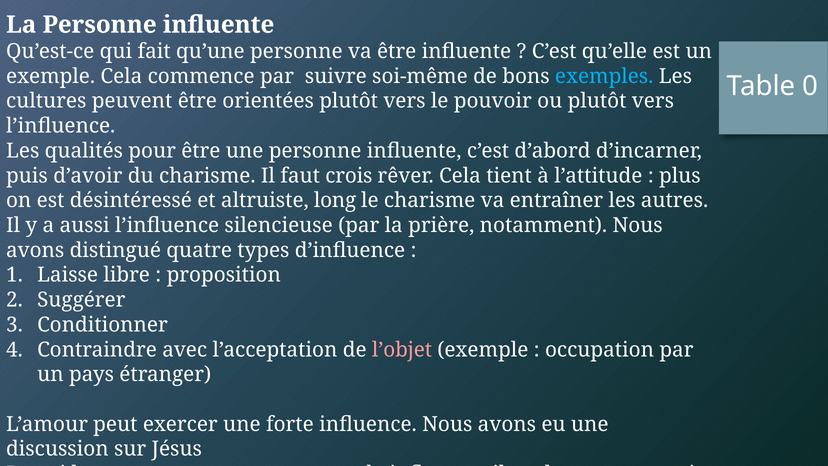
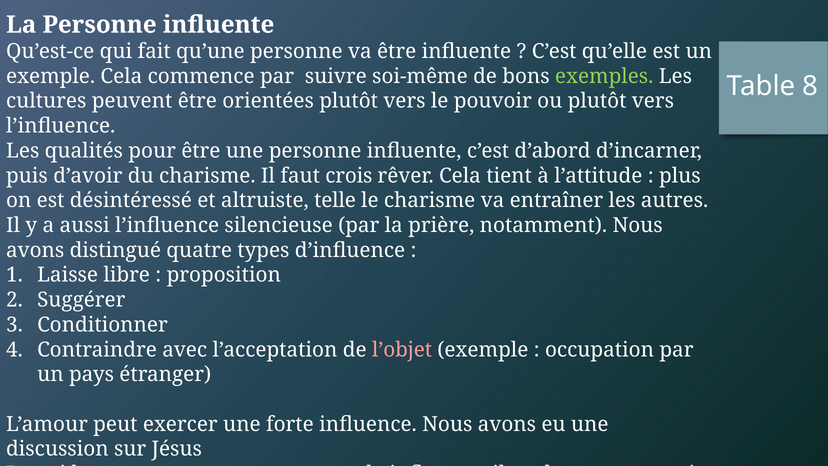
exemples colour: light blue -> light green
0: 0 -> 8
long: long -> telle
